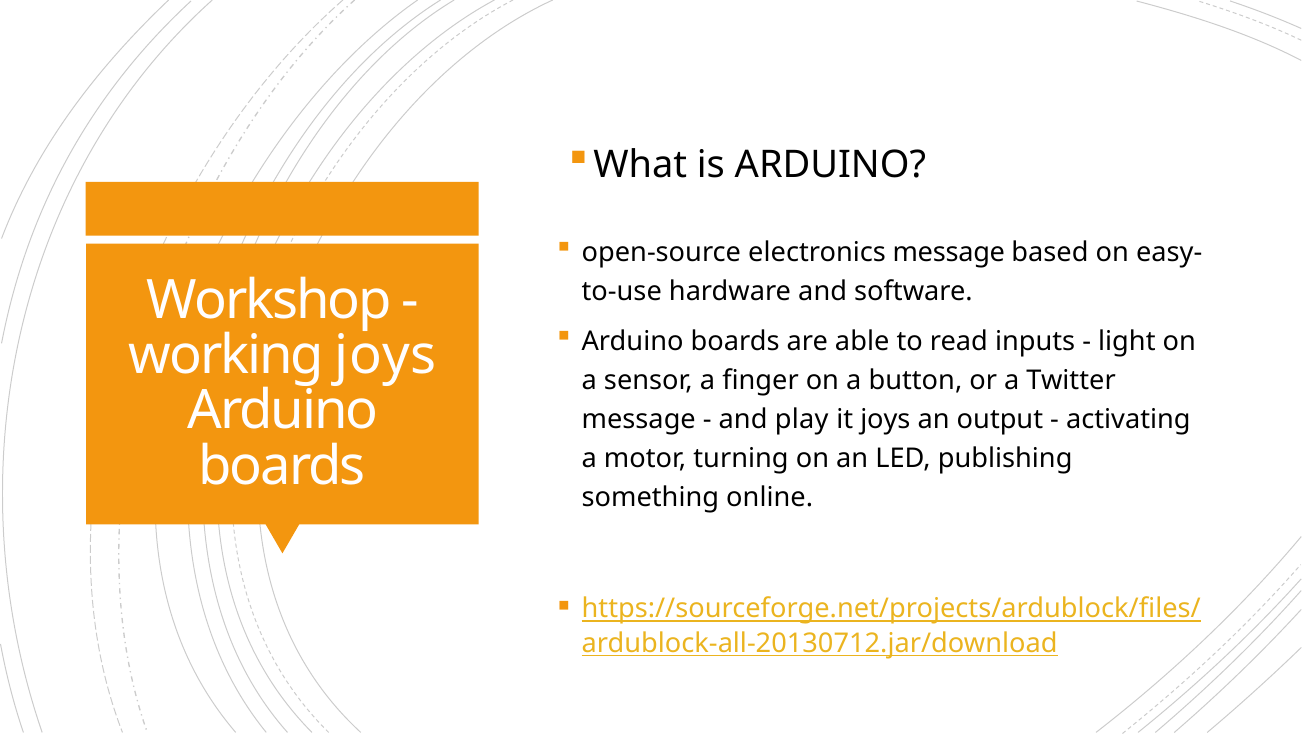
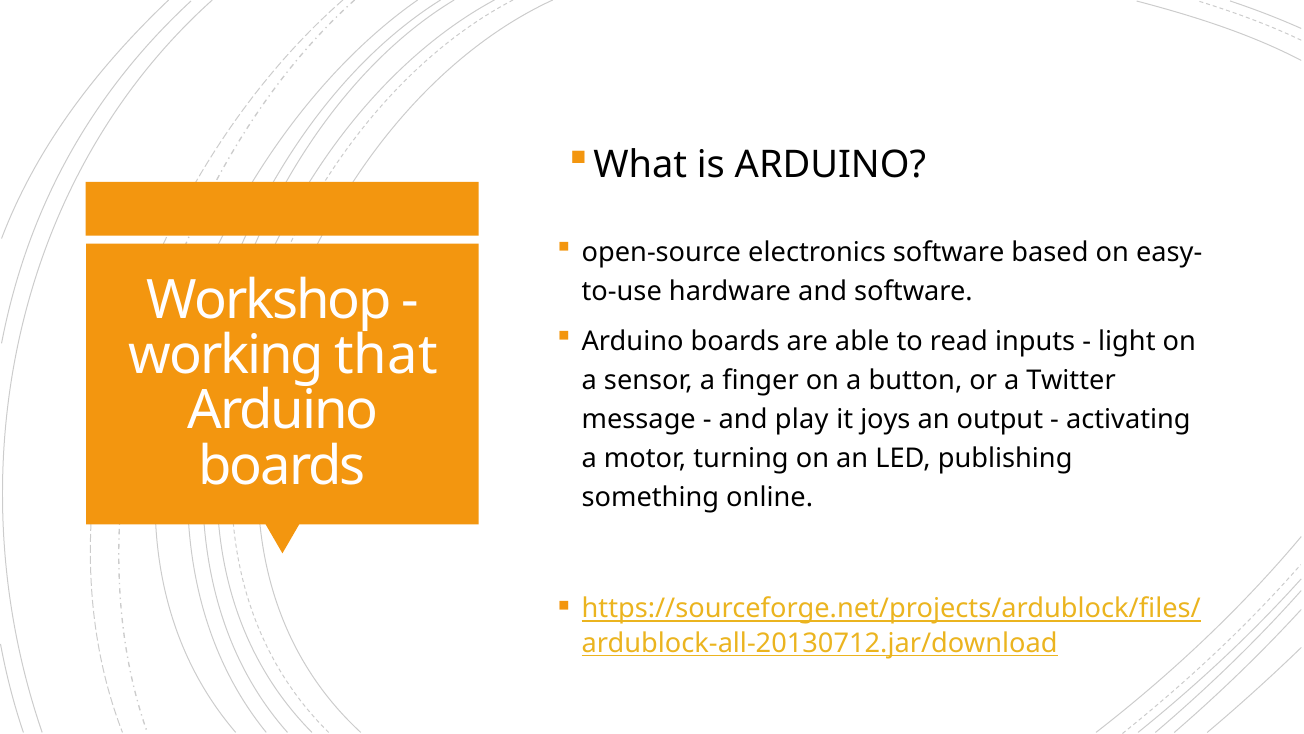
electronics message: message -> software
working joys: joys -> that
